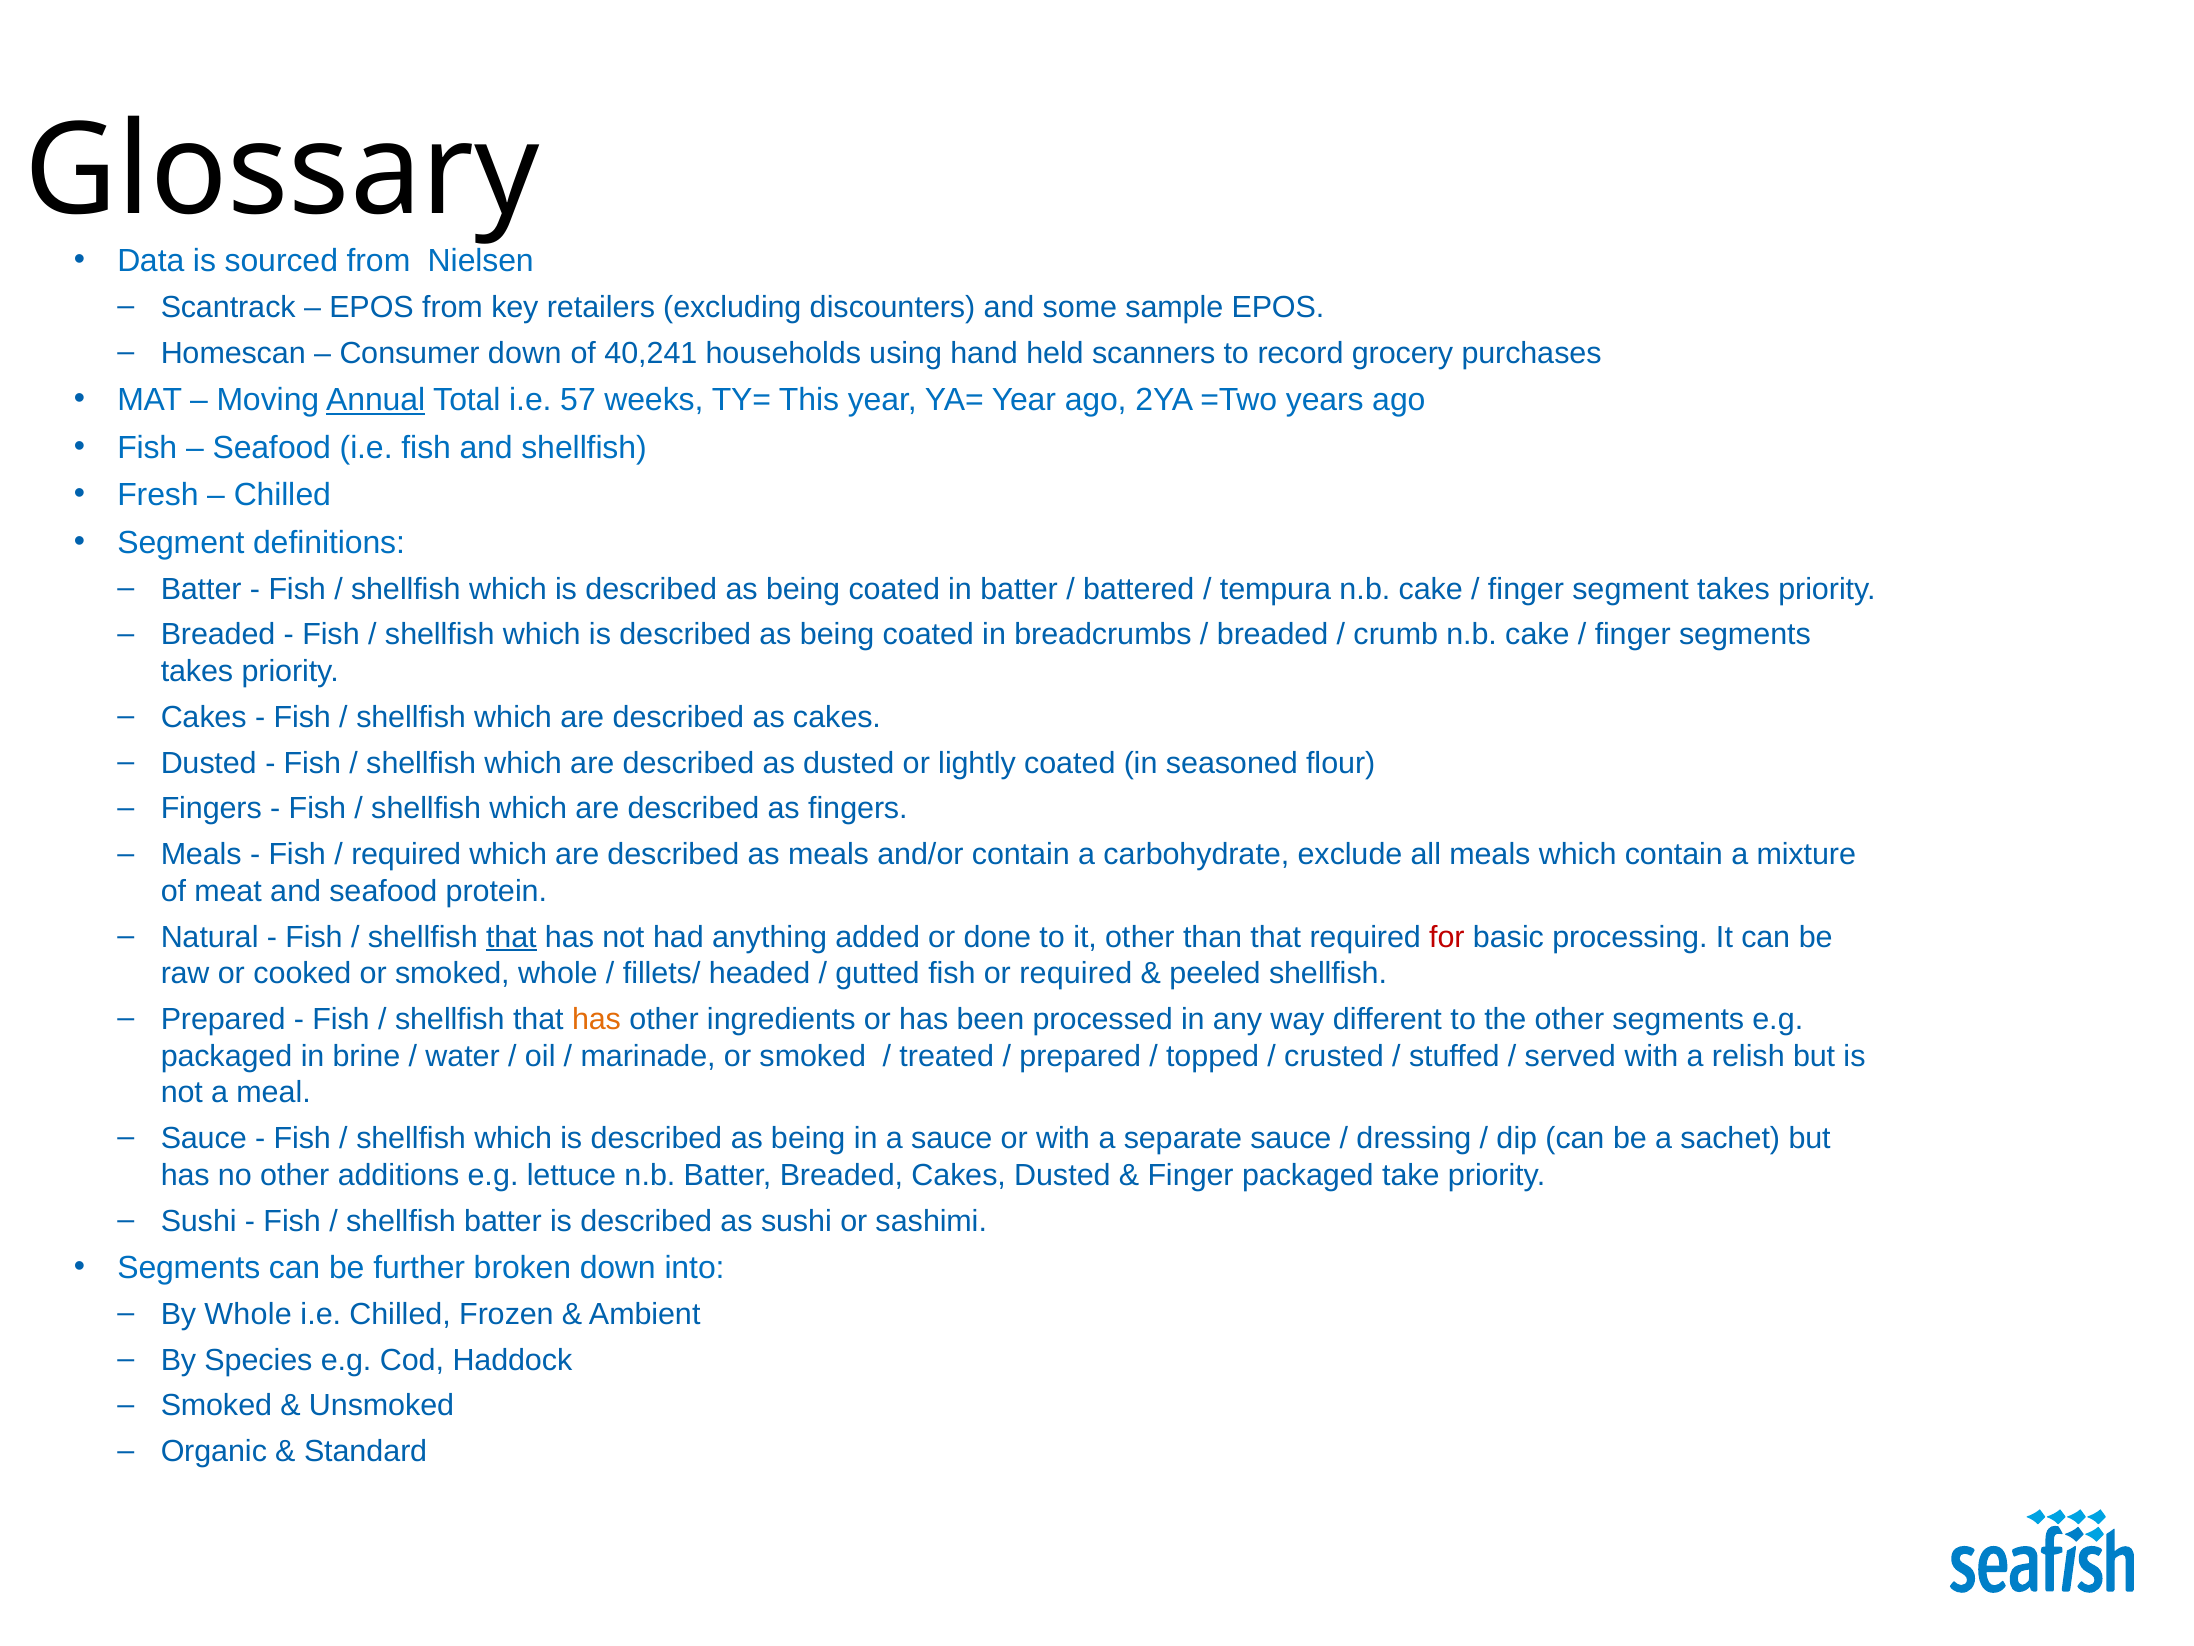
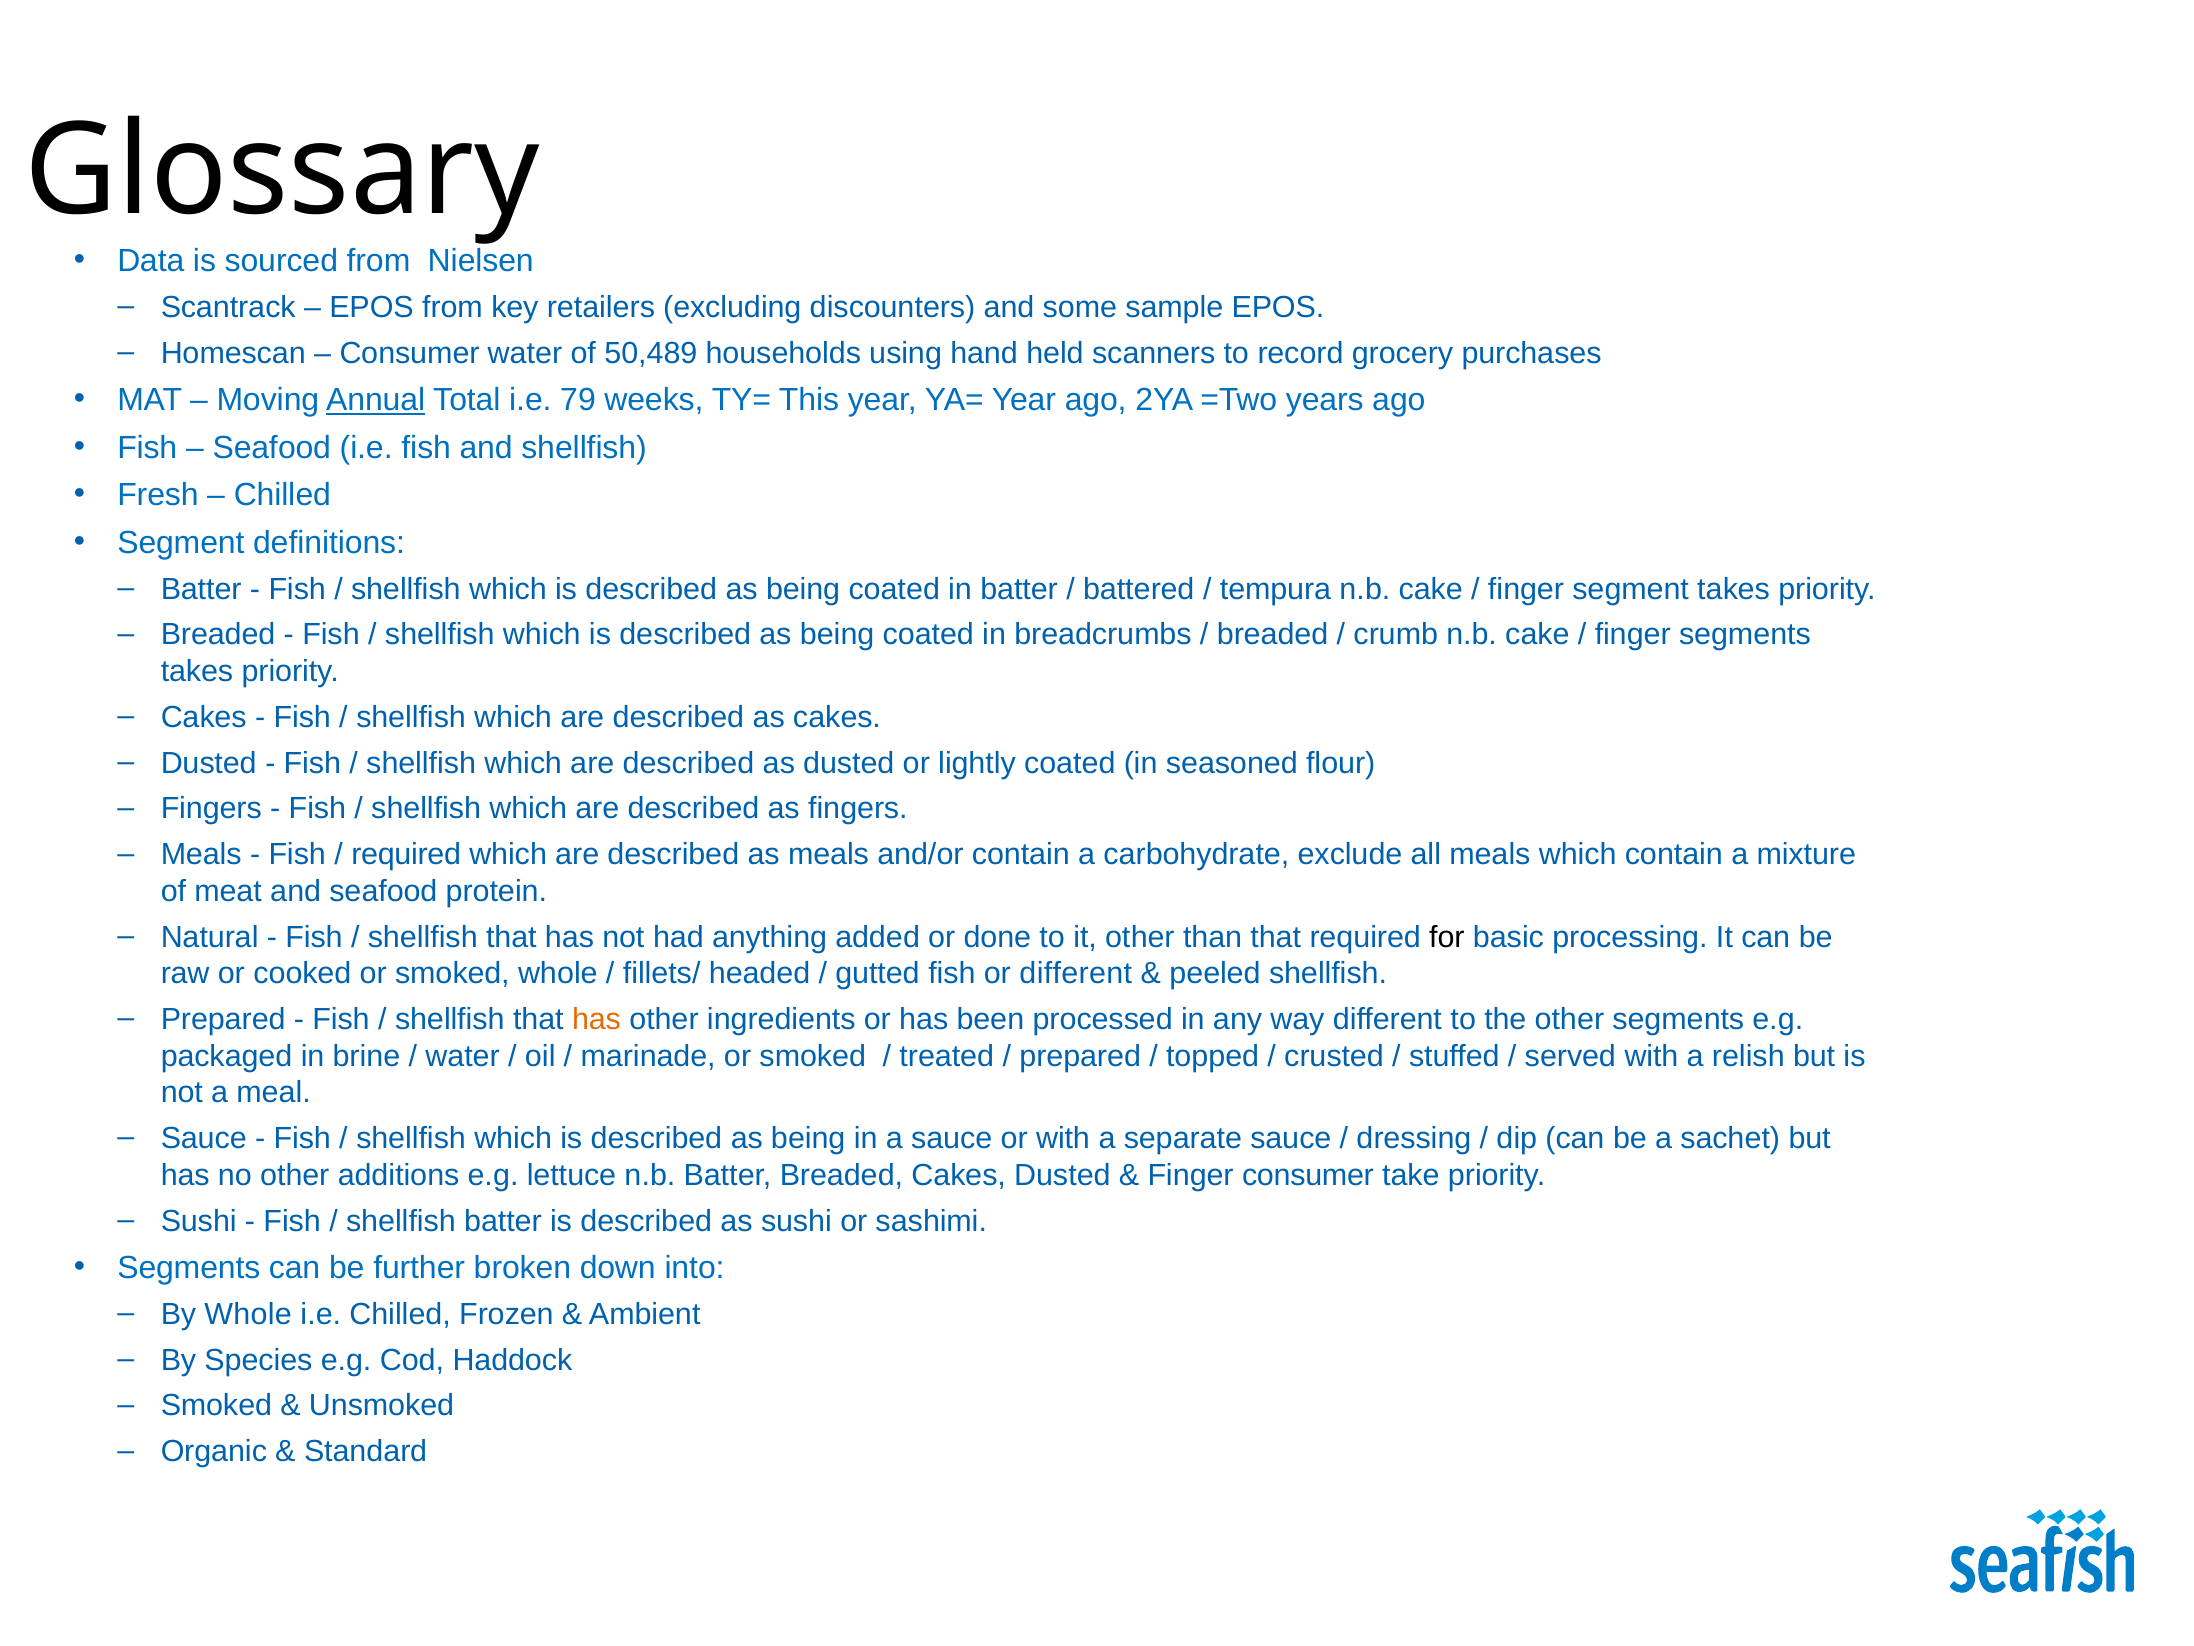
Consumer down: down -> water
40,241: 40,241 -> 50,489
57: 57 -> 79
that at (511, 937) underline: present -> none
for colour: red -> black
or required: required -> different
Finger packaged: packaged -> consumer
